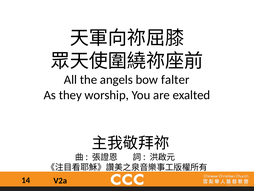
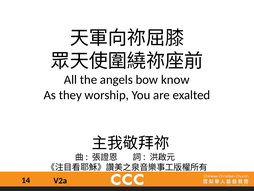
falter: falter -> know
